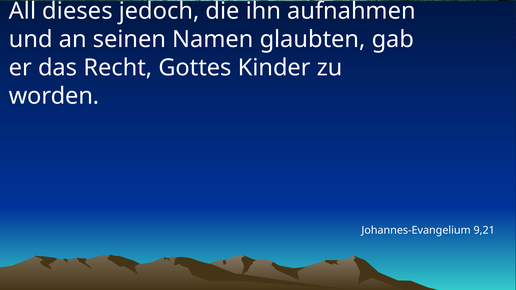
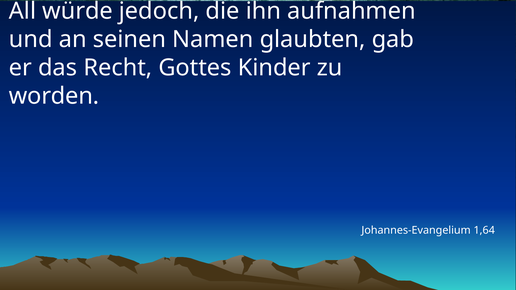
dieses: dieses -> würde
9,21: 9,21 -> 1,64
